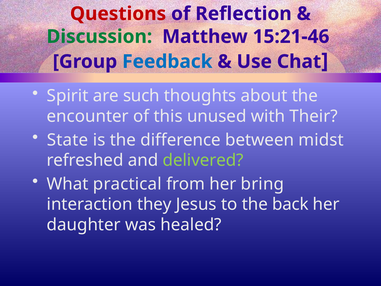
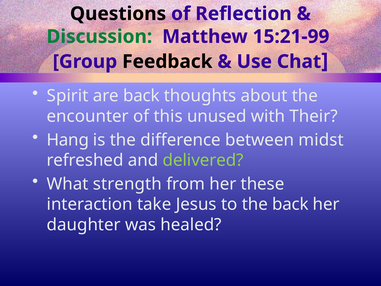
Questions colour: red -> black
15:21-46: 15:21-46 -> 15:21-99
Feedback colour: blue -> black
are such: such -> back
State: State -> Hang
practical: practical -> strength
bring: bring -> these
they: they -> take
